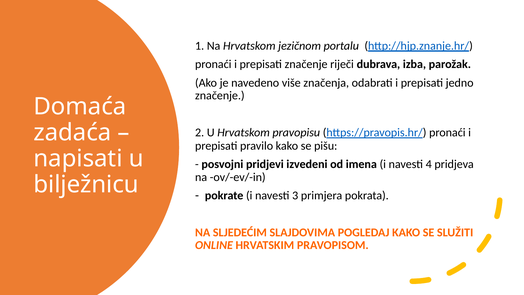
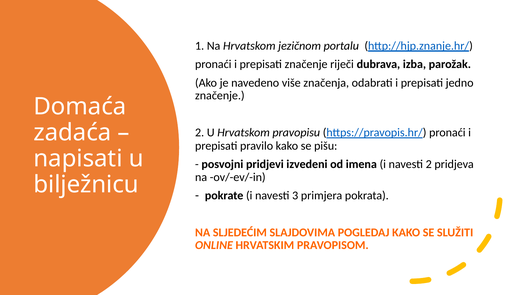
navesti 4: 4 -> 2
